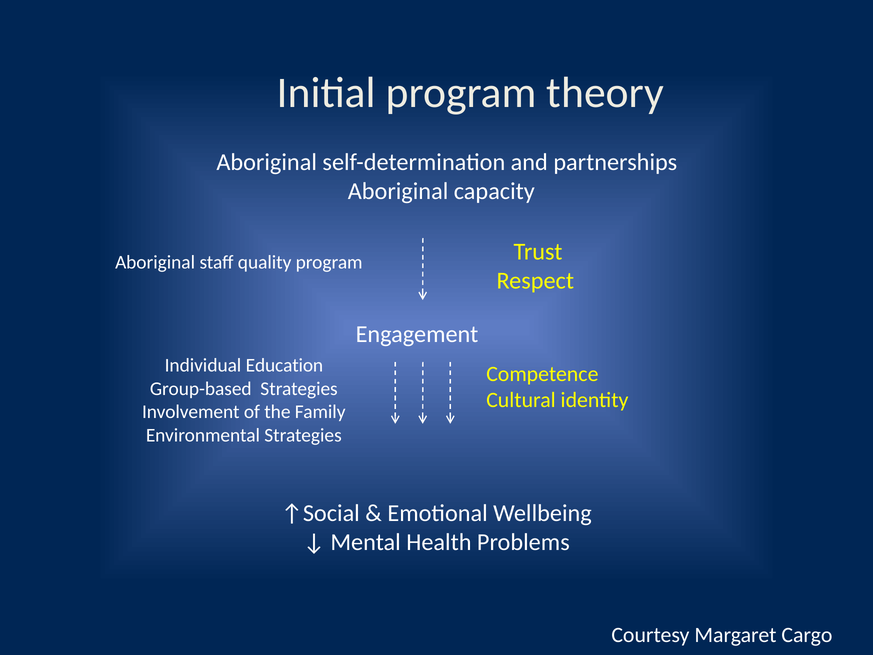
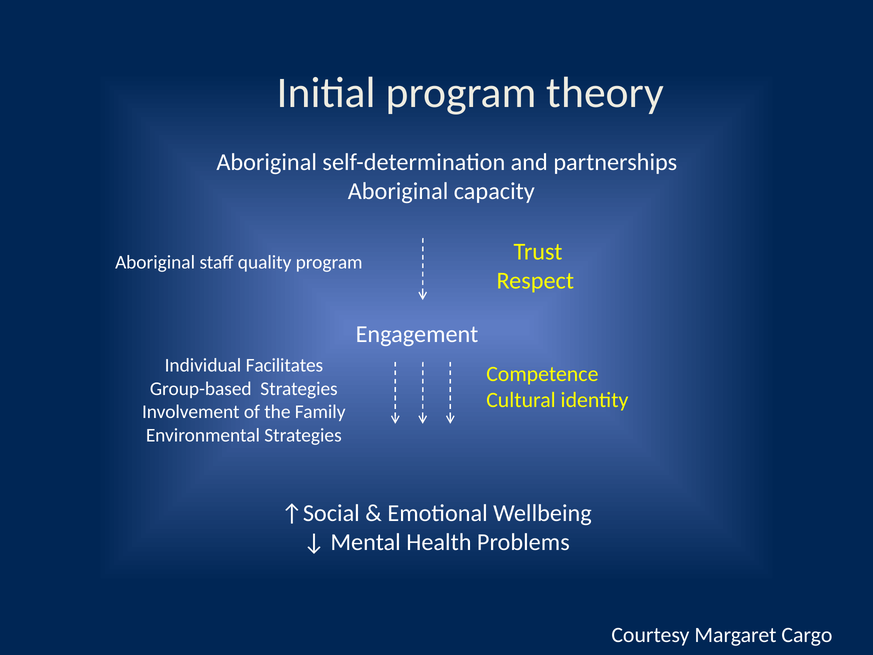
Education: Education -> Facilitates
